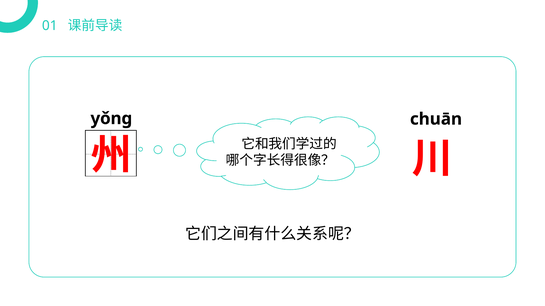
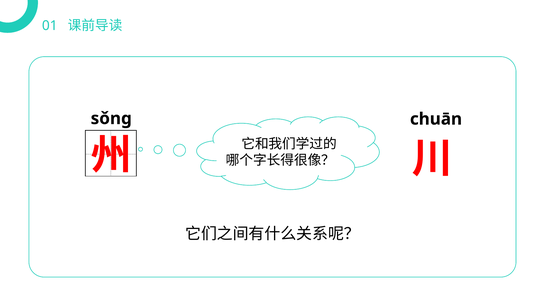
yǒnɡ: yǒnɡ -> sǒnɡ
